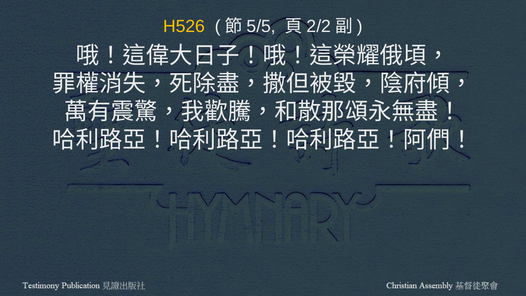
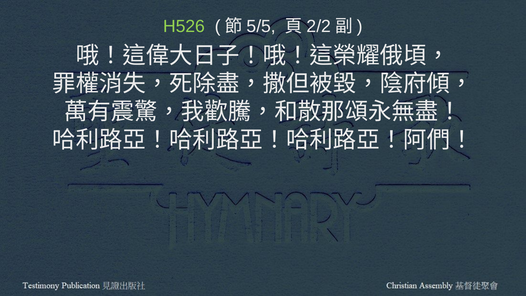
H526 colour: yellow -> light green
